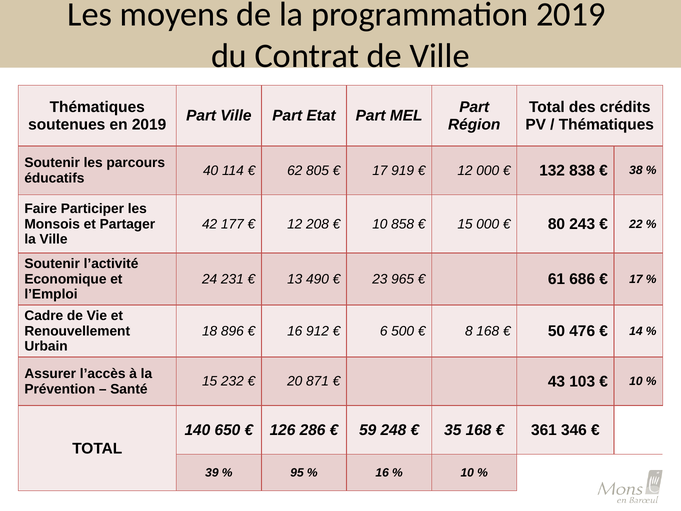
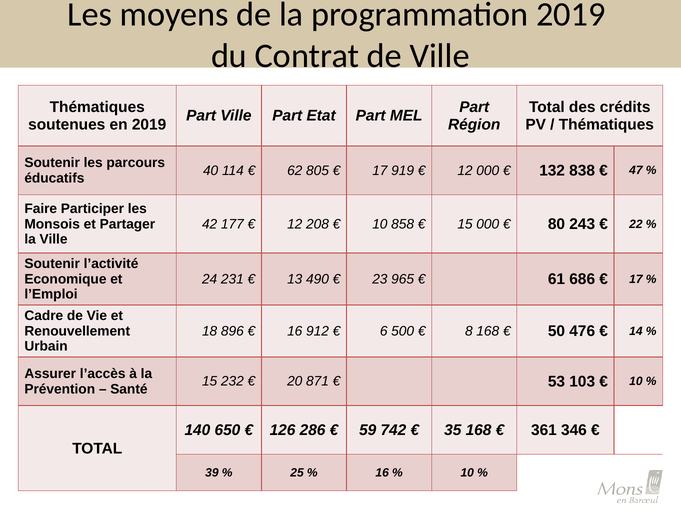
38: 38 -> 47
43: 43 -> 53
248: 248 -> 742
95: 95 -> 25
